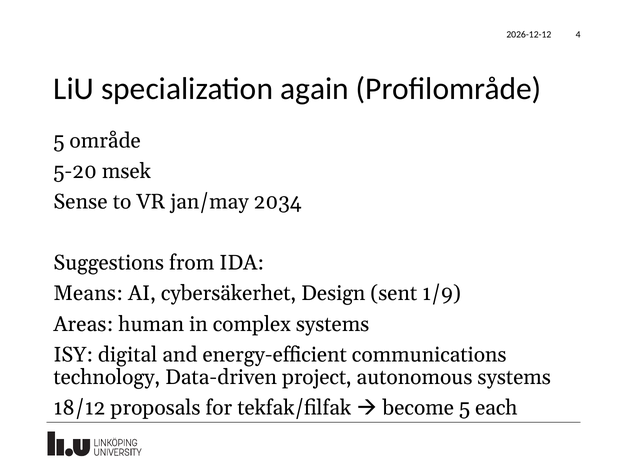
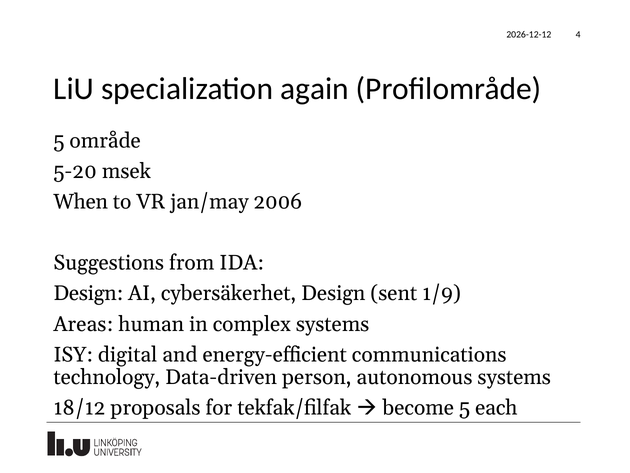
Sense: Sense -> When
2034: 2034 -> 2006
Means at (88, 293): Means -> Design
project: project -> person
